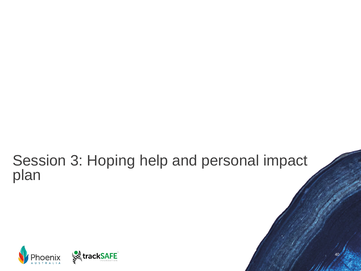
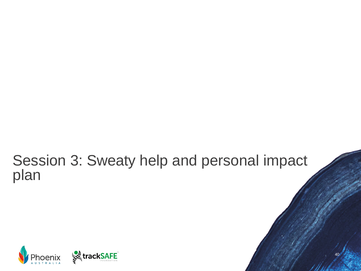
Hoping: Hoping -> Sweaty
